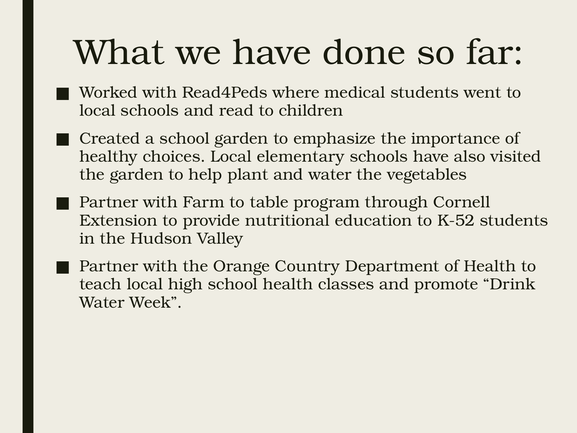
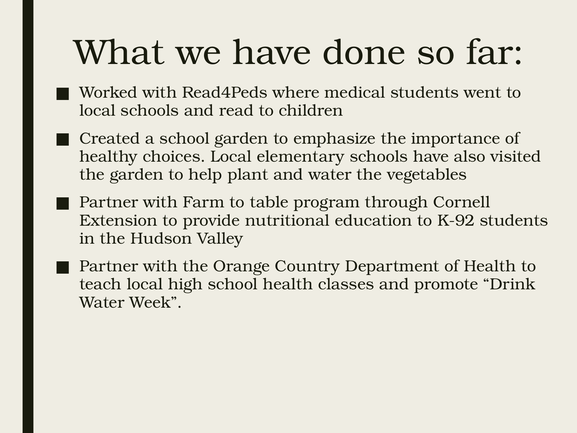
K-52: K-52 -> K-92
